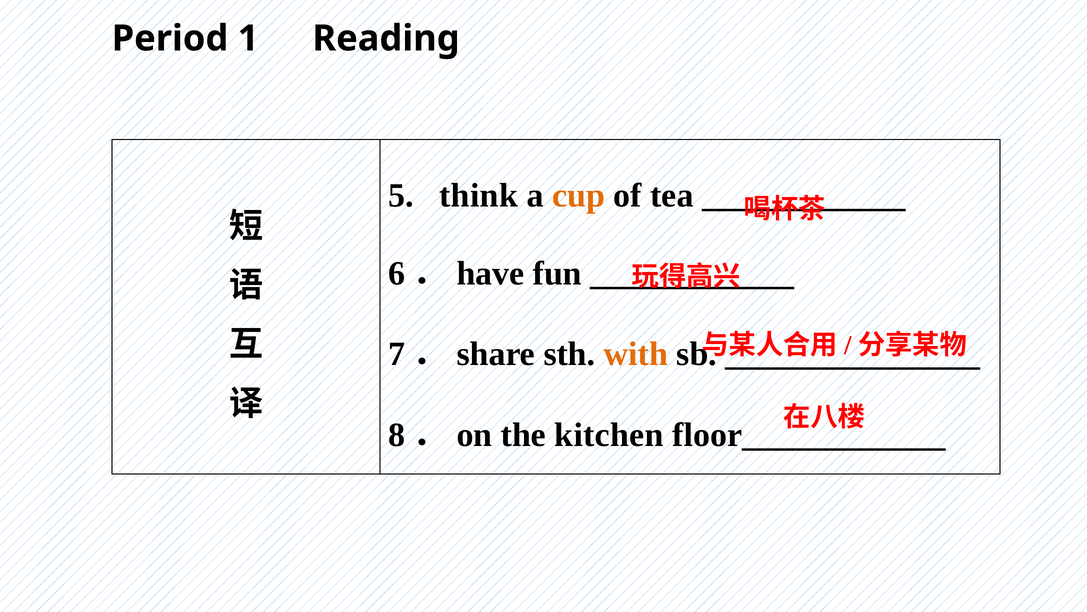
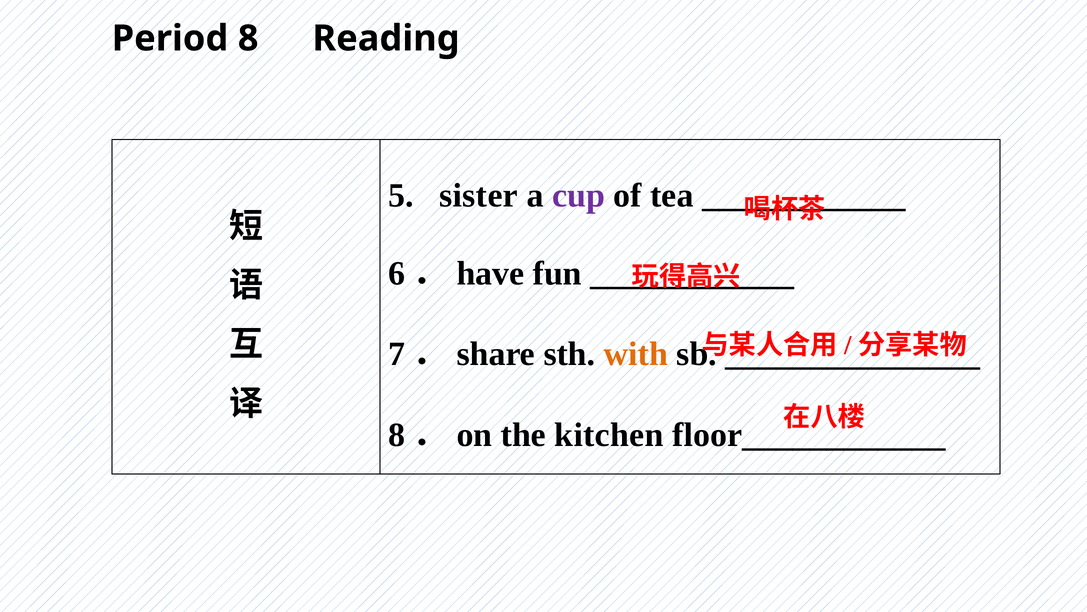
Period 1: 1 -> 8
think: think -> sister
cup colour: orange -> purple
